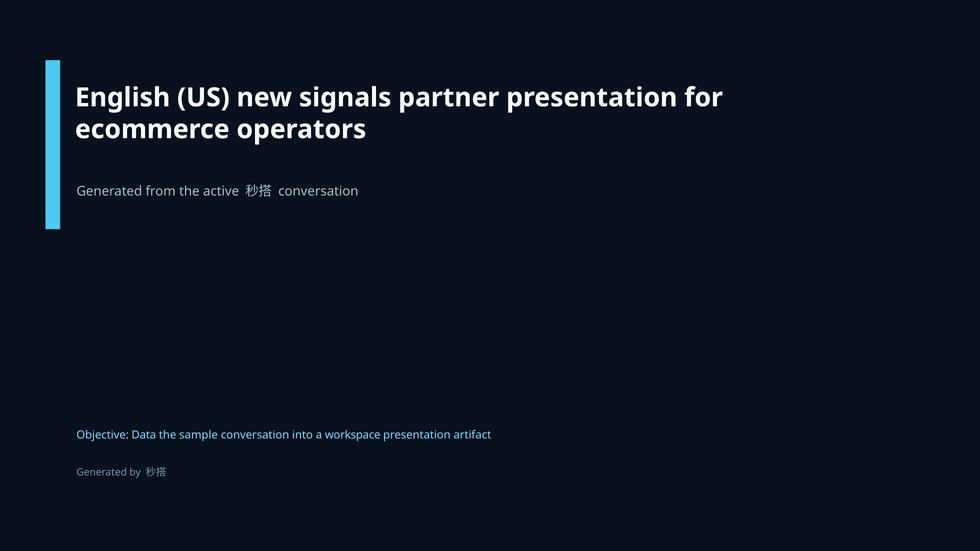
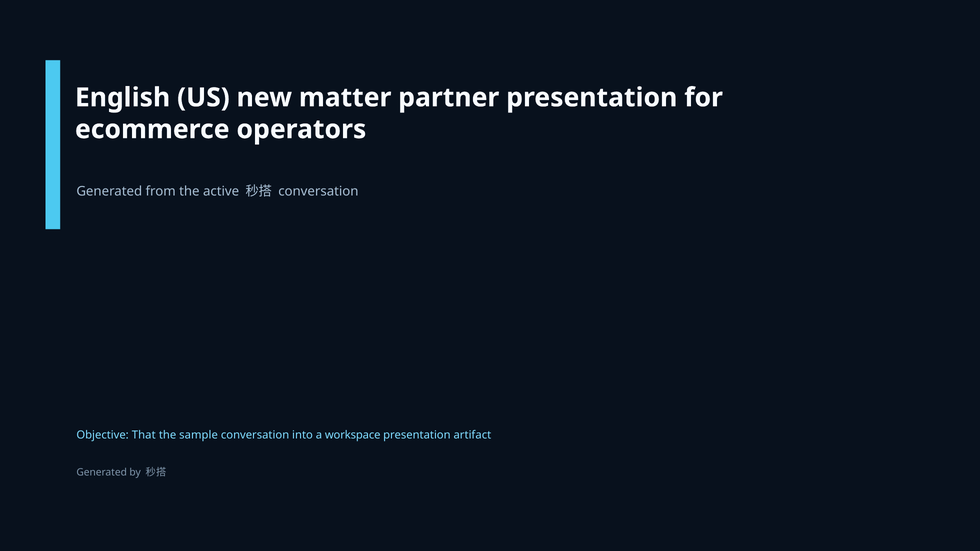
signals: signals -> matter
Data: Data -> That
